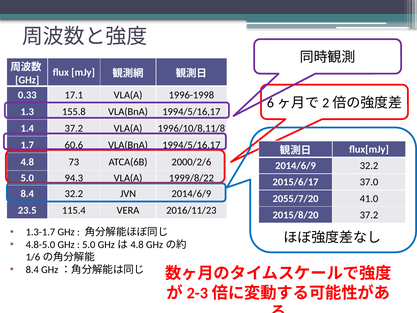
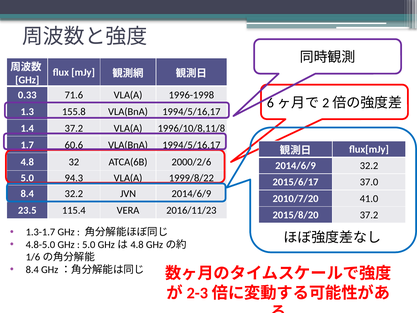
17.1: 17.1 -> 71.6
73: 73 -> 32
2055/7/20: 2055/7/20 -> 2010/7/20
